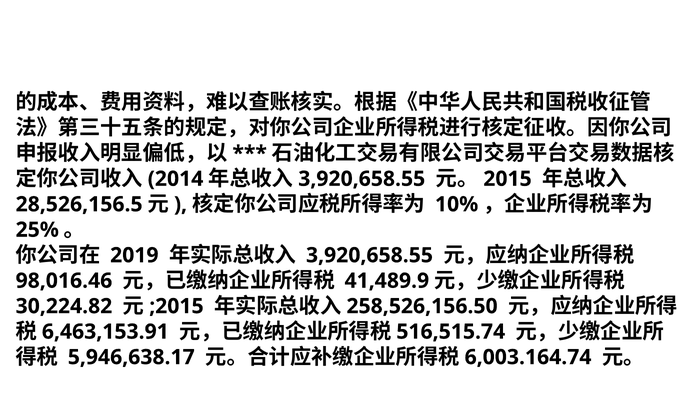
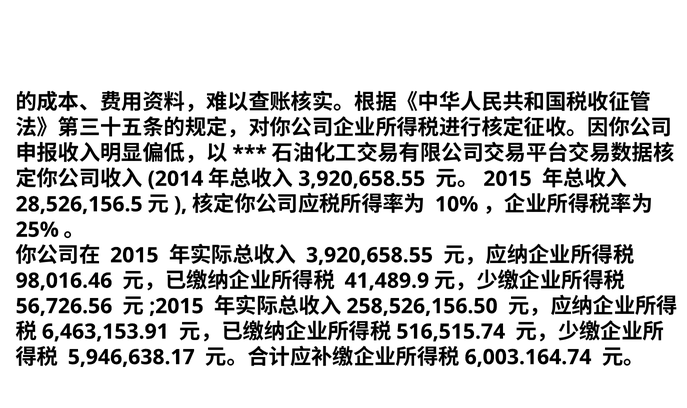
2019 at (134, 255): 2019 -> 2015
30,224.82: 30,224.82 -> 56,726.56
